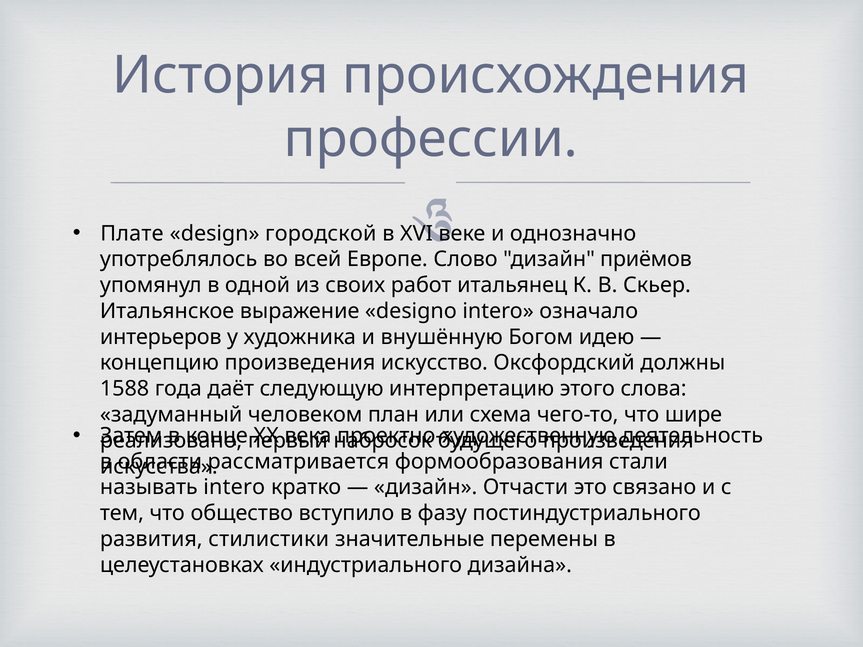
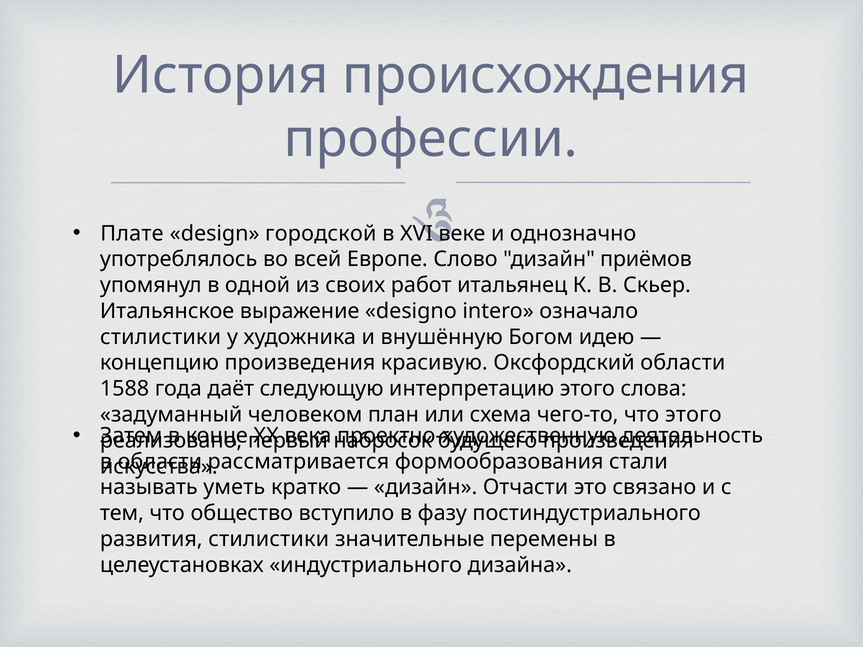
интерьеров at (161, 337): интерьеров -> стилистики
искусство: искусство -> красивую
Оксфордский должны: должны -> области
что шире: шире -> этого
называть intero: intero -> уметь
